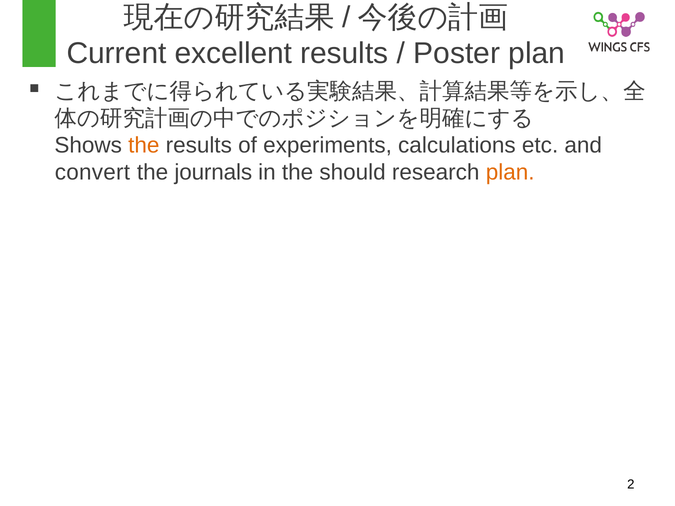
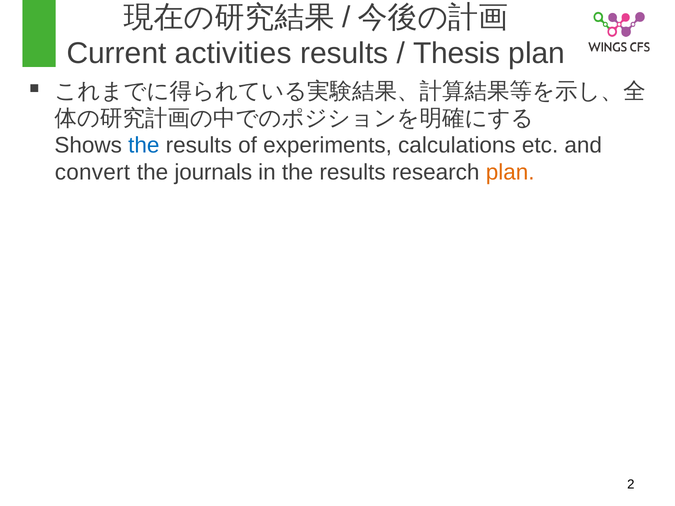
excellent: excellent -> activities
Poster: Poster -> Thesis
the at (144, 146) colour: orange -> blue
in the should: should -> results
